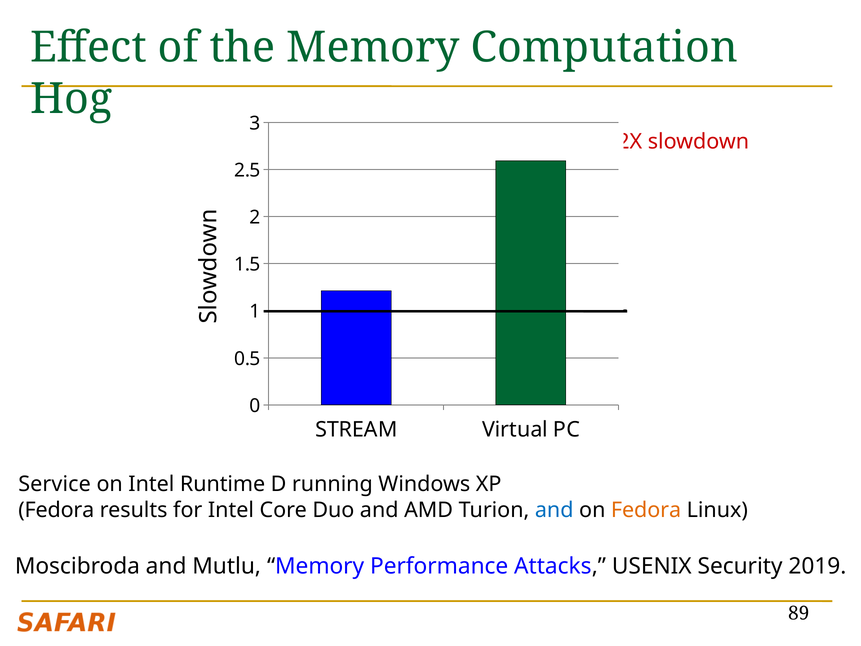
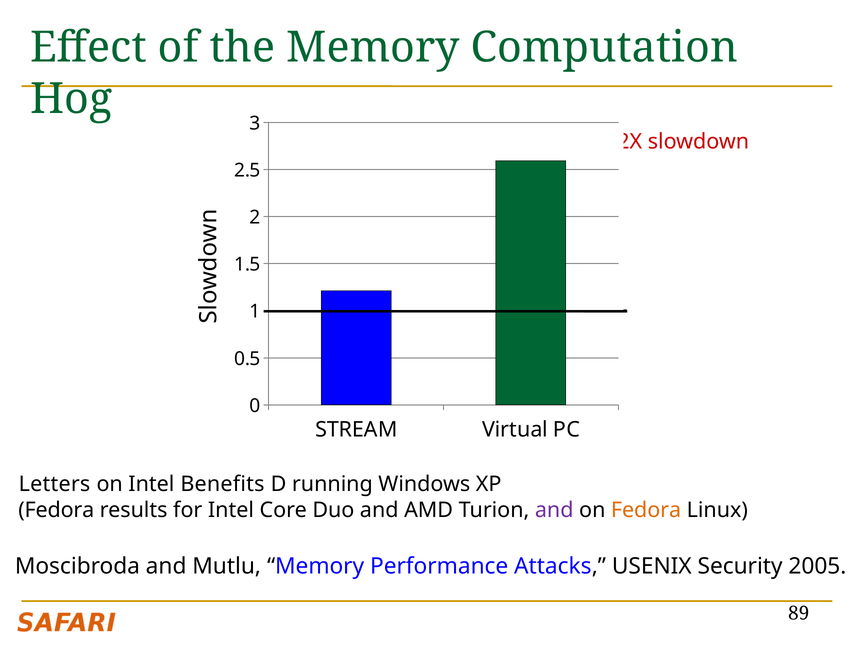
Service: Service -> Letters
Runtime: Runtime -> Benefits
and at (554, 510) colour: blue -> purple
2019: 2019 -> 2005
